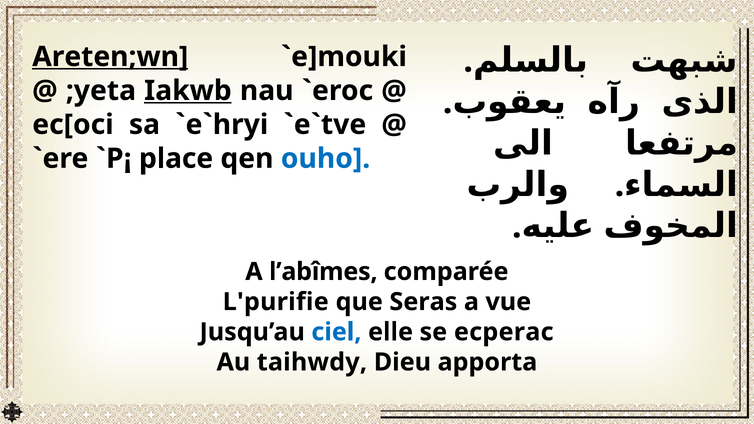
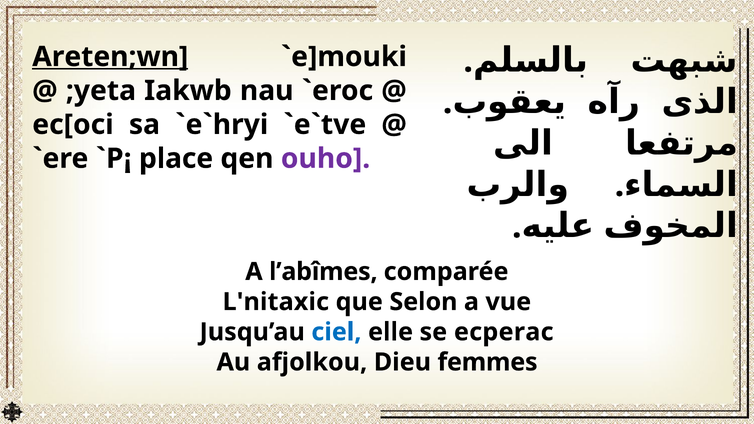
Iakwb underline: present -> none
ouho colour: blue -> purple
L'purifie: L'purifie -> L'nitaxic
Seras: Seras -> Selon
taihwdy: taihwdy -> afjolkou
apporta: apporta -> femmes
